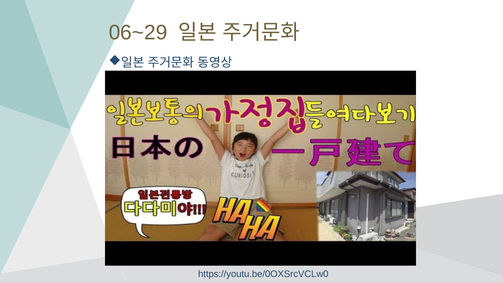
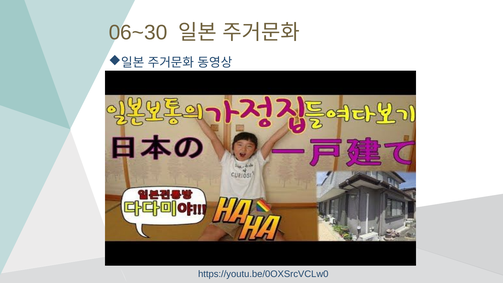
06~29: 06~29 -> 06~30
